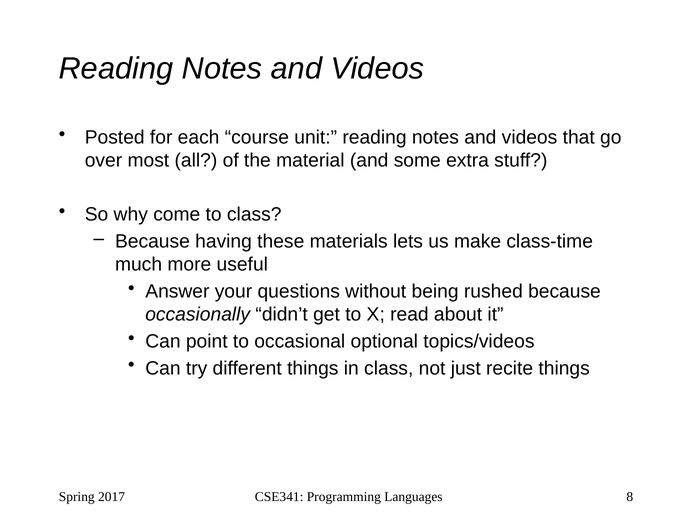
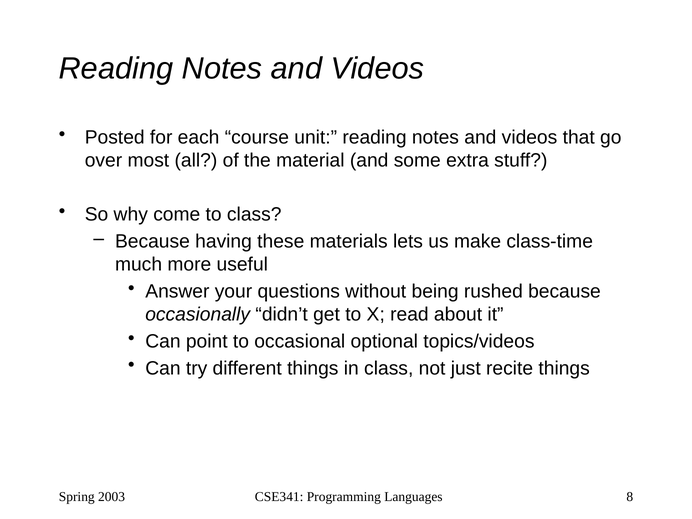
2017: 2017 -> 2003
